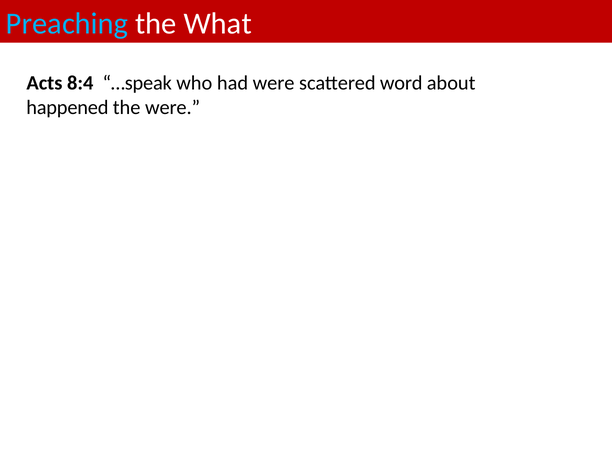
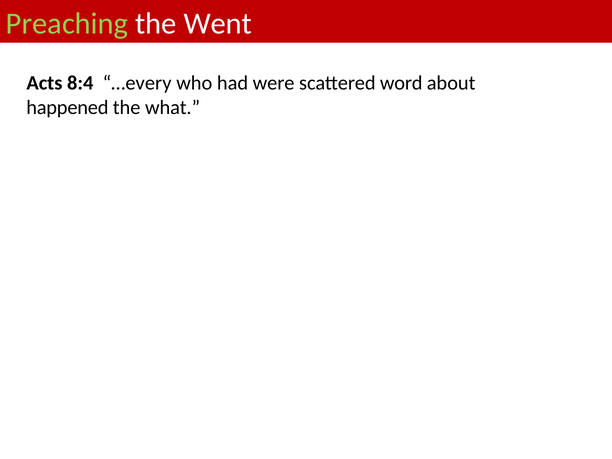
Preaching colour: light blue -> light green
What: What -> Went
…speak: …speak -> …every
the were: were -> what
